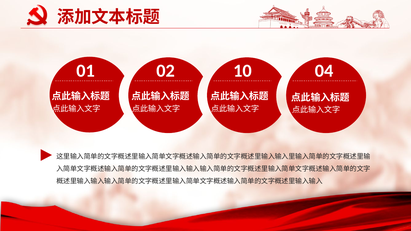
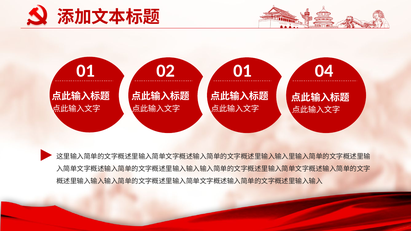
02 10: 10 -> 01
